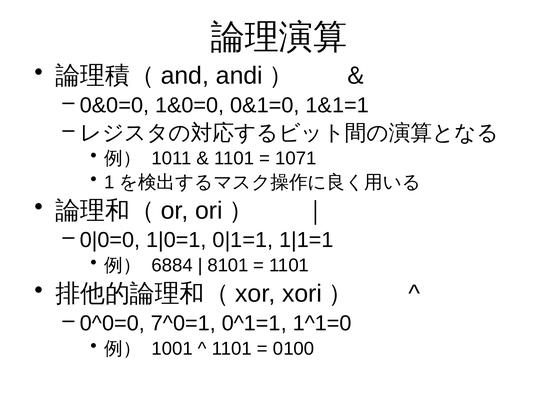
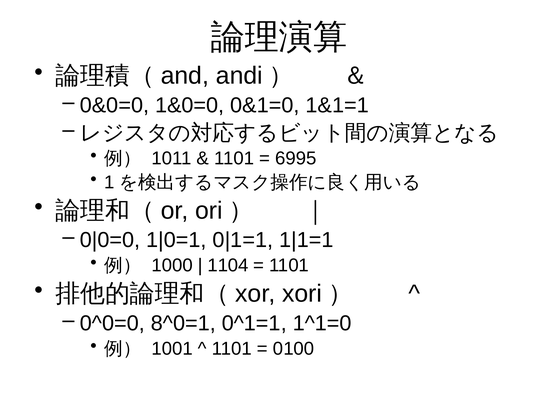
1071: 1071 -> 6995
6884: 6884 -> 1000
8101: 8101 -> 1104
7^0=1: 7^0=1 -> 8^0=1
